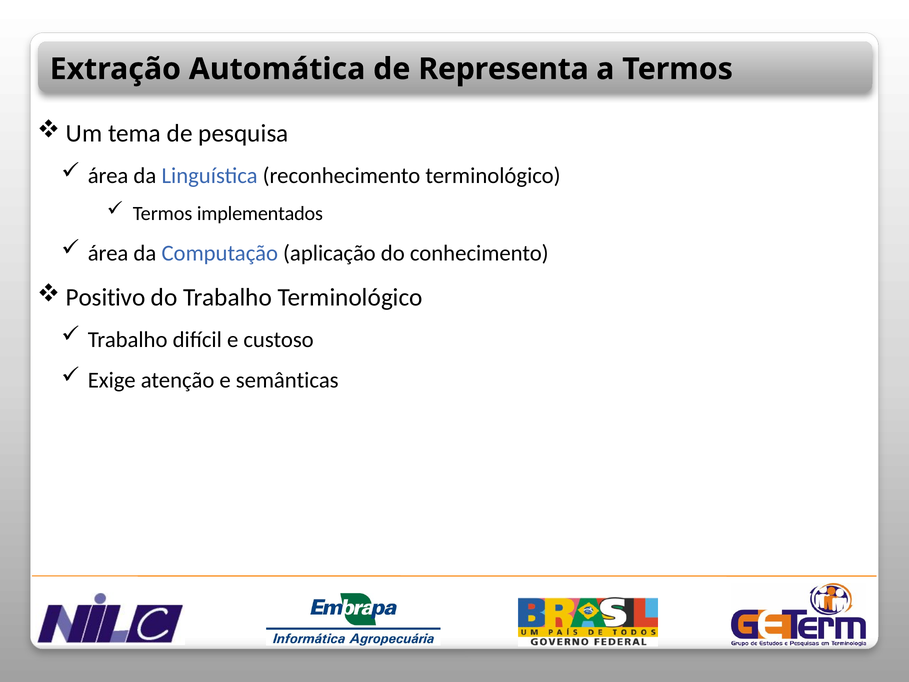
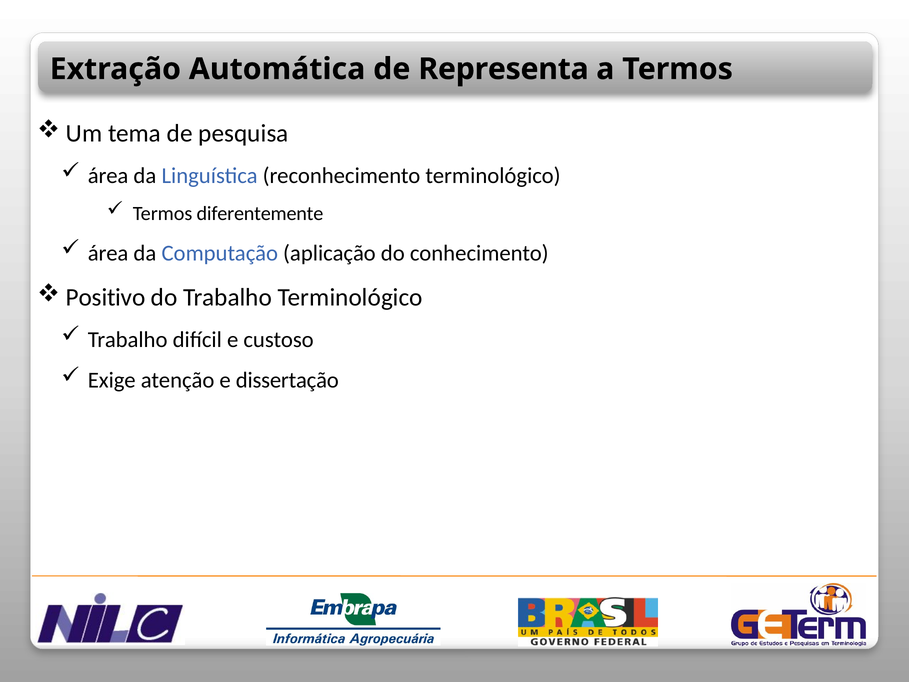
implementados: implementados -> diferentemente
semânticas: semânticas -> dissertação
